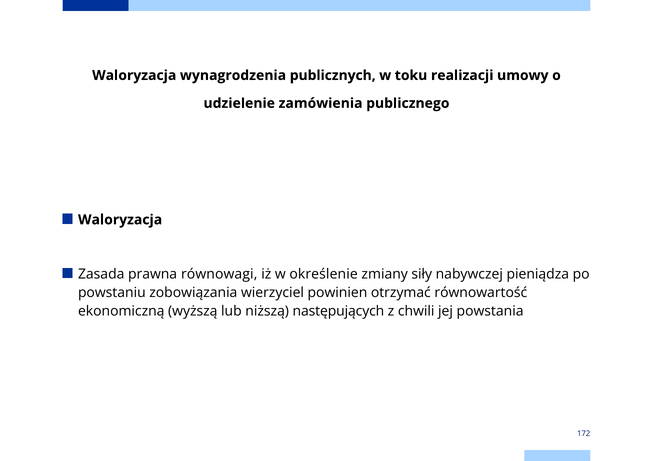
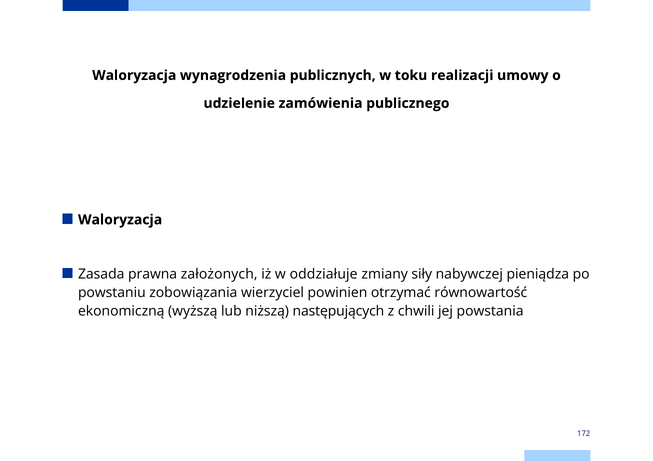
równowagi: równowagi -> założonych
określenie: określenie -> oddziałuje
